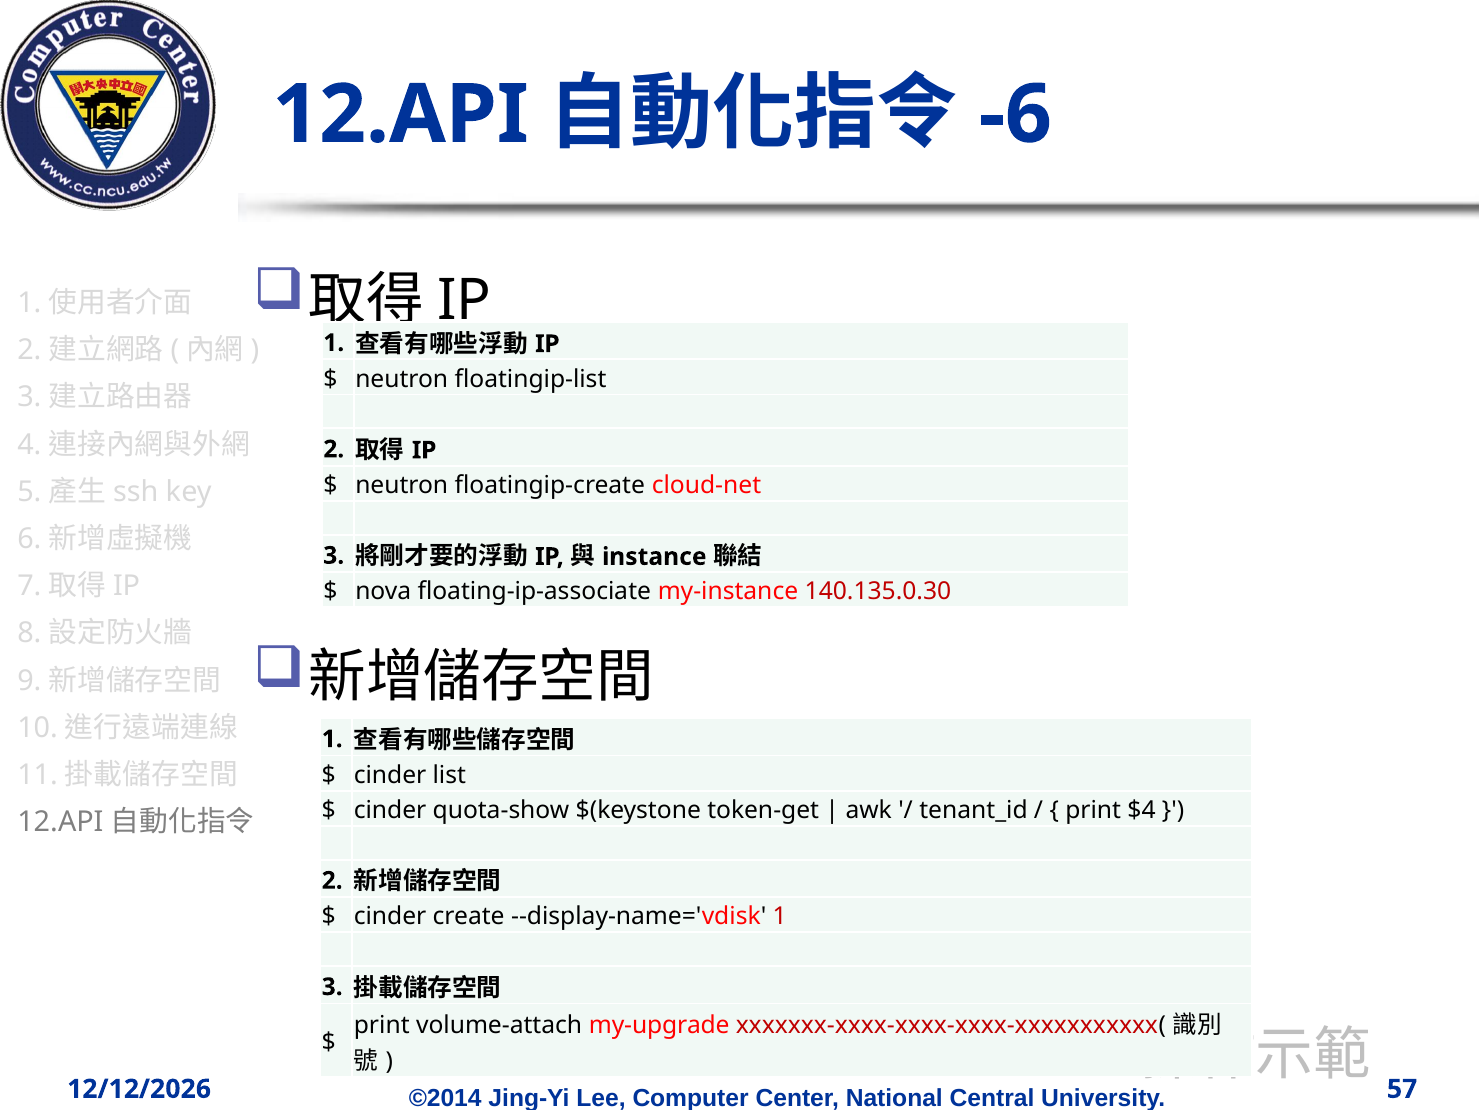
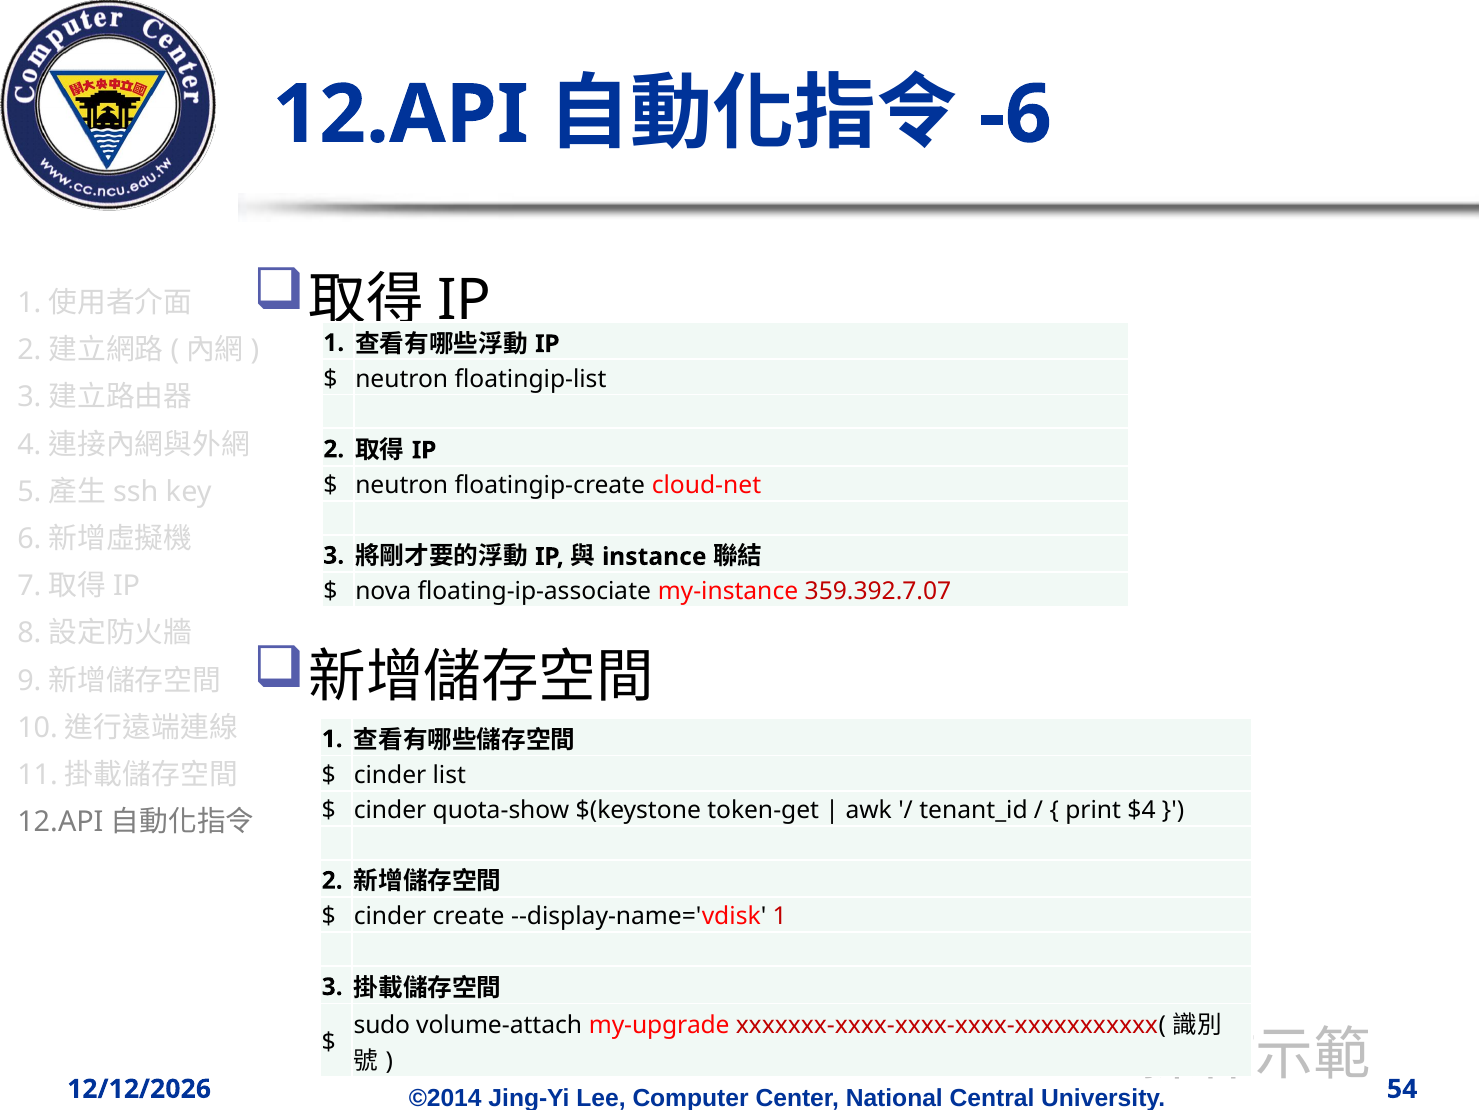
140.135.0.30: 140.135.0.30 -> 359.392.7.07
print at (382, 1025): print -> sudo
57: 57 -> 54
